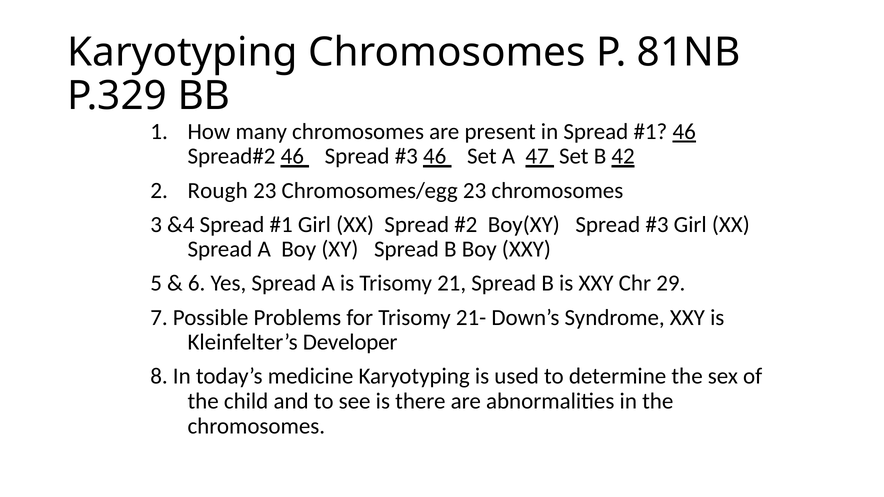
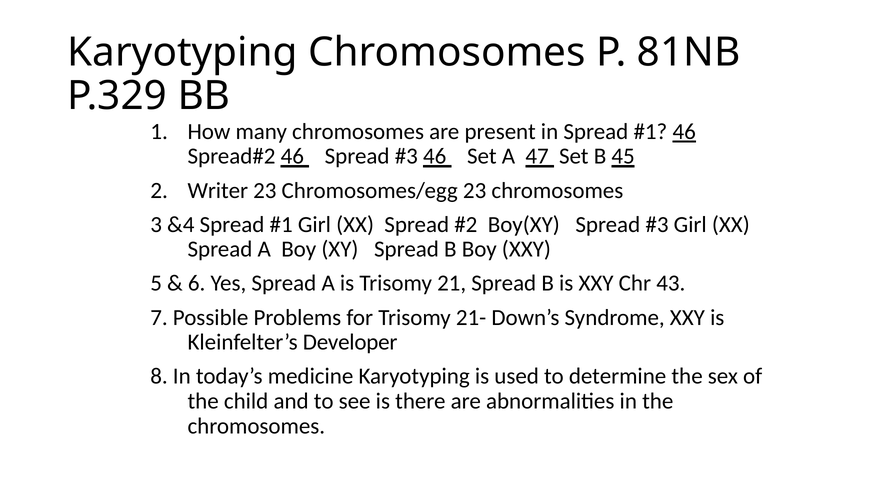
42: 42 -> 45
Rough: Rough -> Writer
29: 29 -> 43
